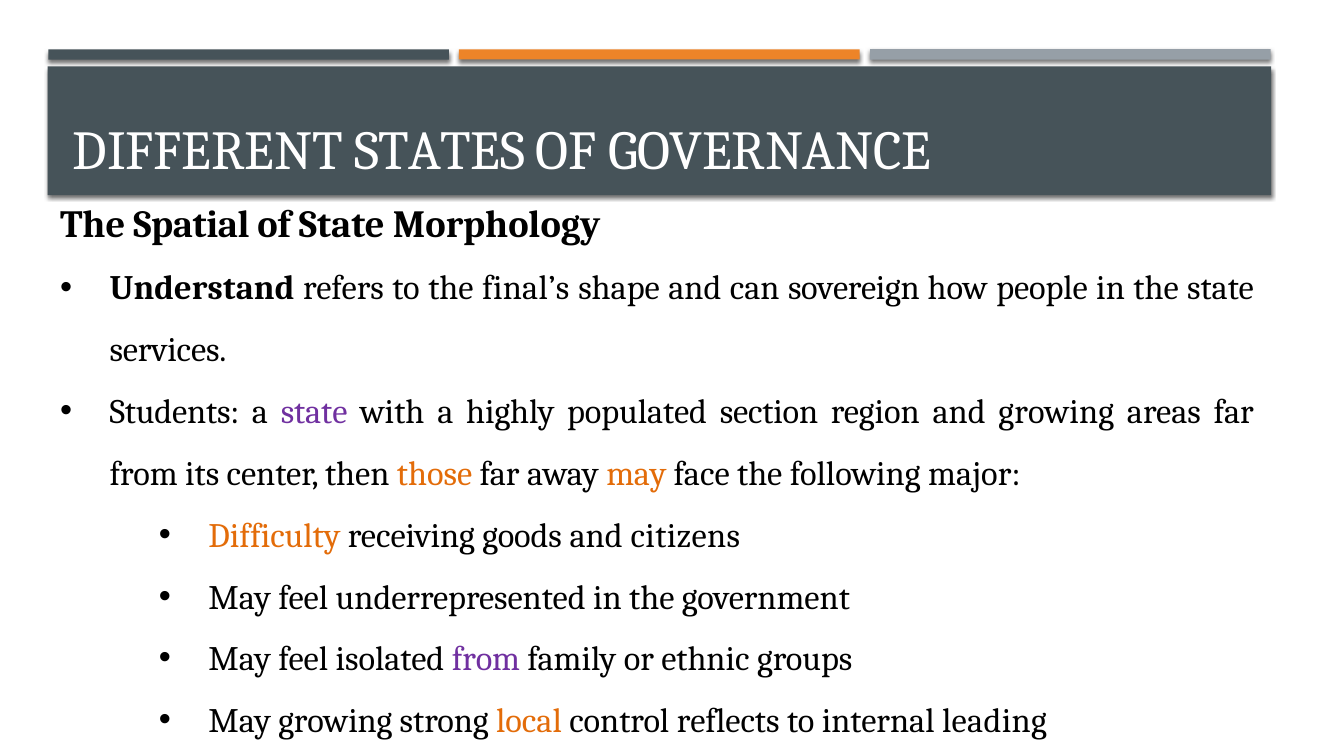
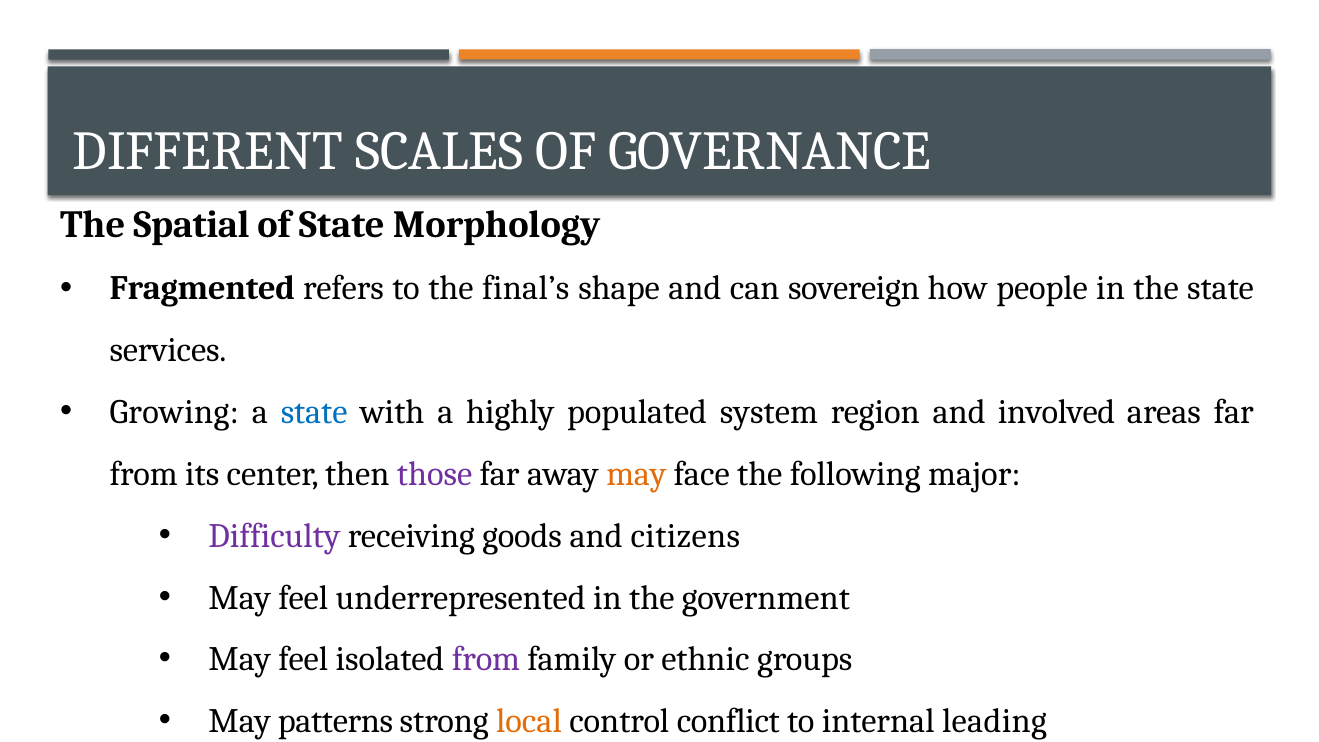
STATES: STATES -> SCALES
Understand: Understand -> Fragmented
Students: Students -> Growing
state at (314, 412) colour: purple -> blue
section: section -> system
and growing: growing -> involved
those colour: orange -> purple
Difficulty colour: orange -> purple
May growing: growing -> patterns
reflects: reflects -> conflict
